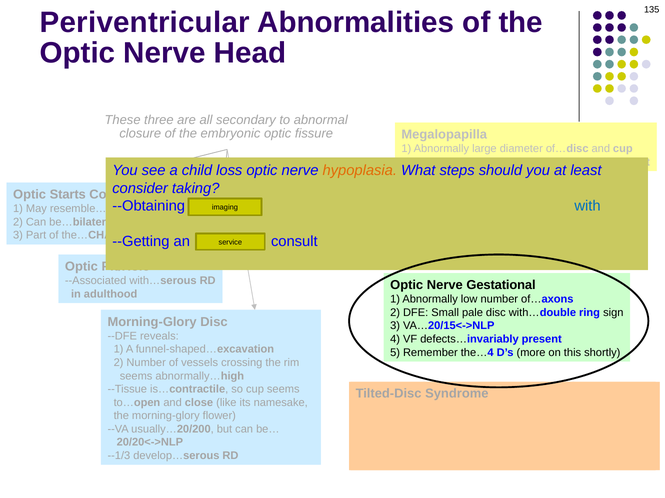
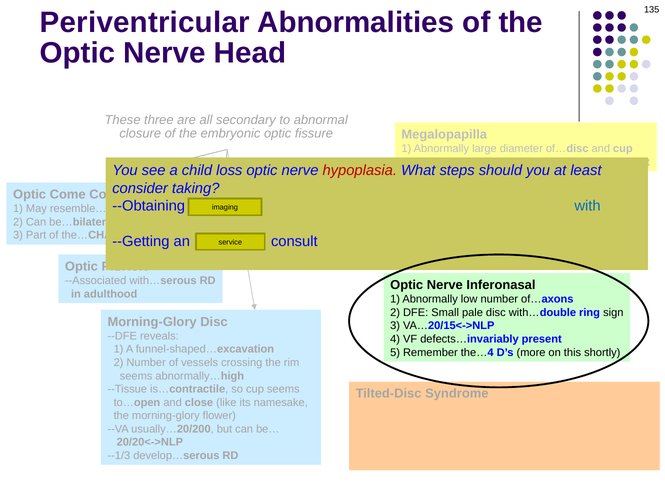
hypoplasia colour: orange -> red
Starts: Starts -> Come
Gestational: Gestational -> Inferonasal
